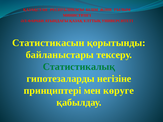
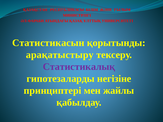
байланыстары: байланыстары -> арақатыстыру
Статистикалық colour: green -> purple
көруге: көруге -> жайлы
